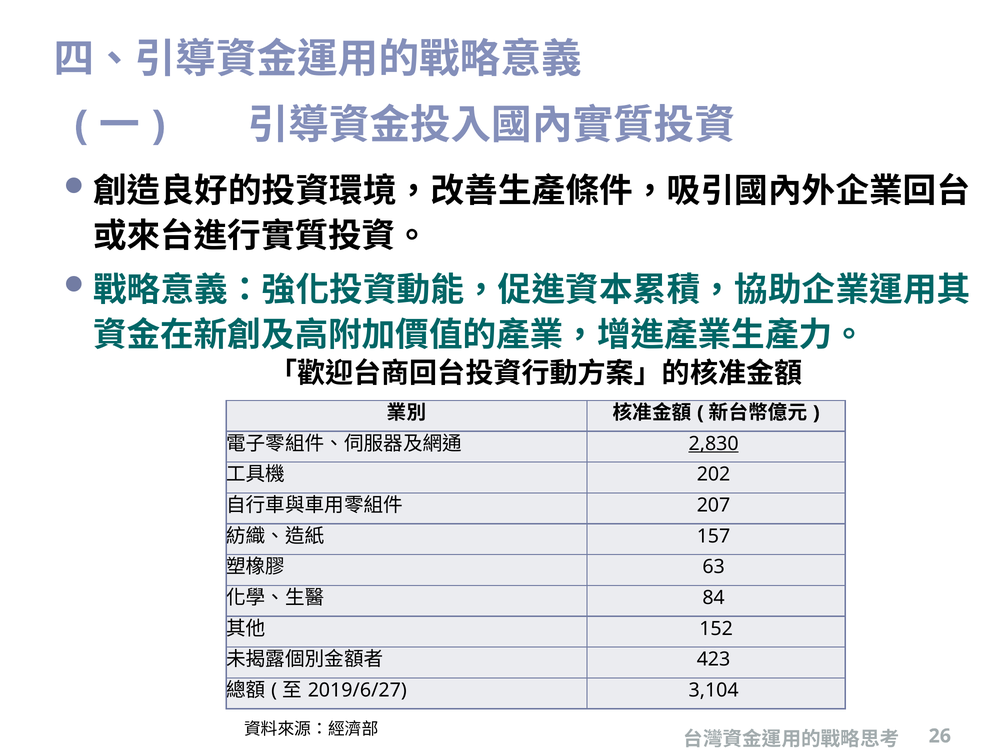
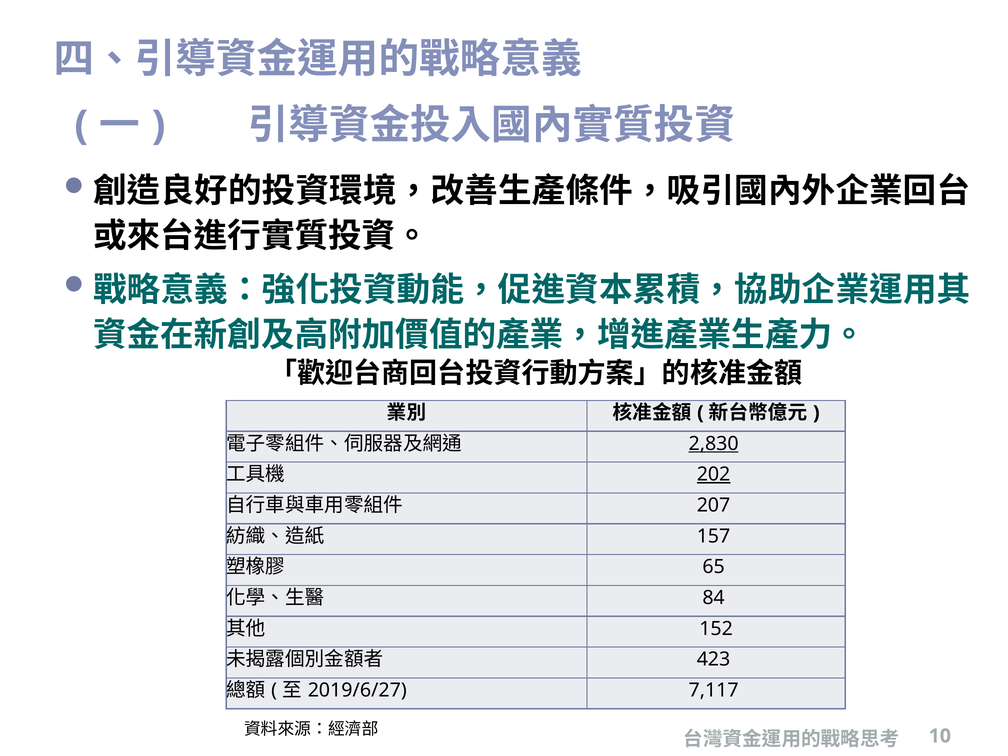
202 underline: none -> present
63: 63 -> 65
3,104: 3,104 -> 7,117
26: 26 -> 10
